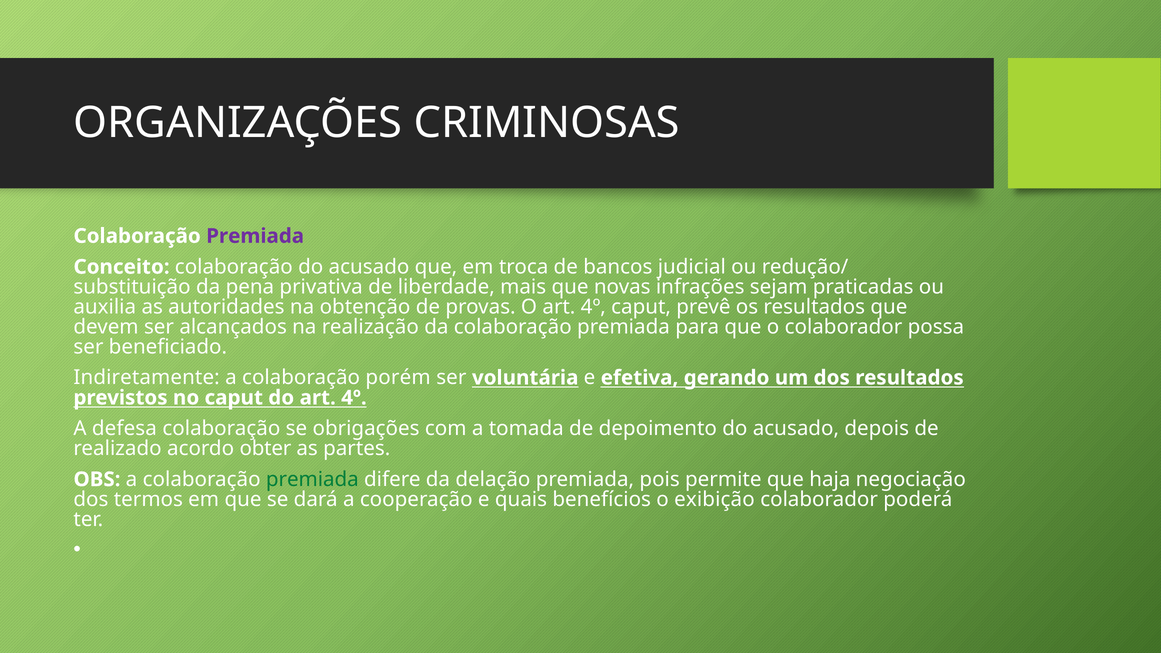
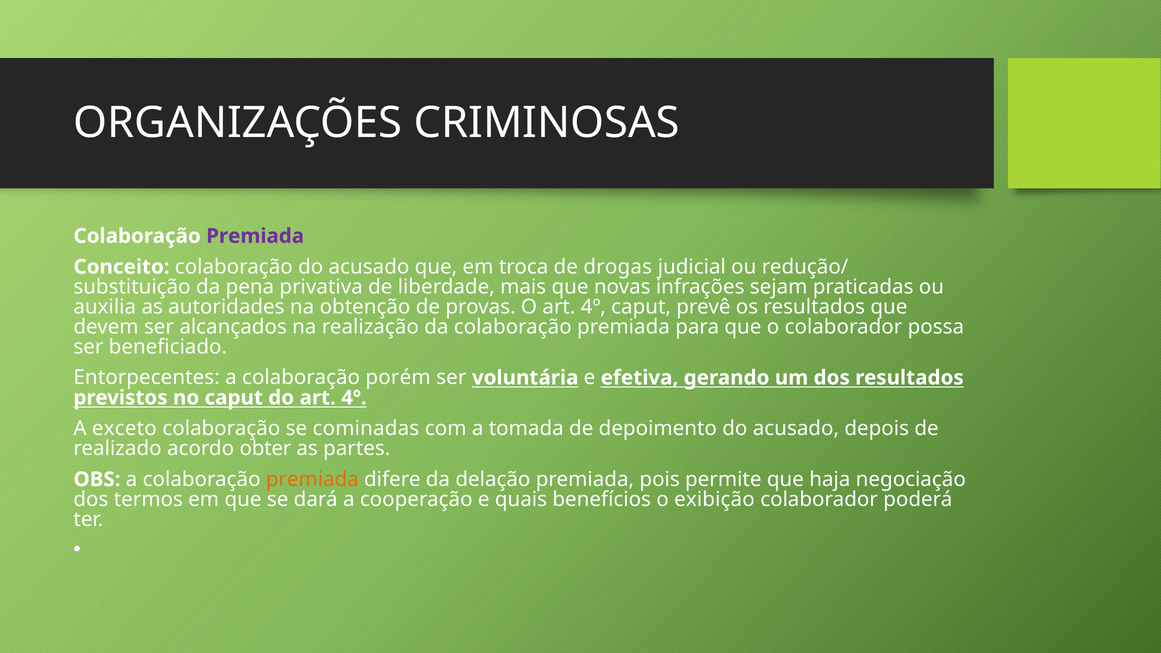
bancos: bancos -> drogas
Indiretamente: Indiretamente -> Entorpecentes
defesa: defesa -> exceto
obrigações: obrigações -> cominadas
premiada at (312, 480) colour: green -> orange
